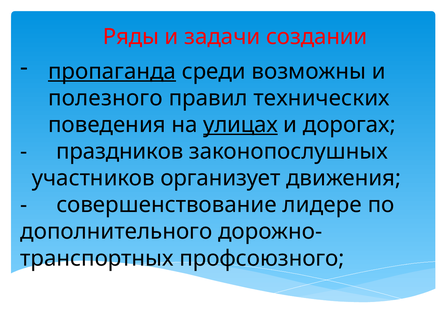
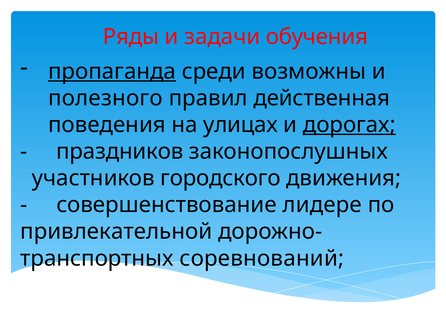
создании: создании -> обучения
технических: технических -> действенная
улицах underline: present -> none
дорогах underline: none -> present
организует: организует -> городского
дополнительного: дополнительного -> привлекательной
профсоюзного: профсоюзного -> соревнований
